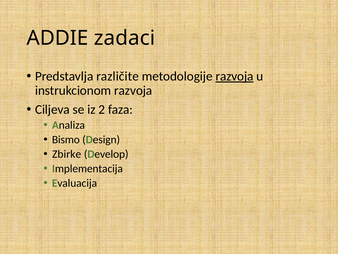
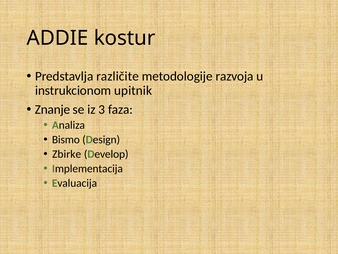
zadaci: zadaci -> kostur
razvoja at (235, 76) underline: present -> none
instrukcionom razvoja: razvoja -> upitnik
Ciljeva: Ciljeva -> Znanje
2: 2 -> 3
